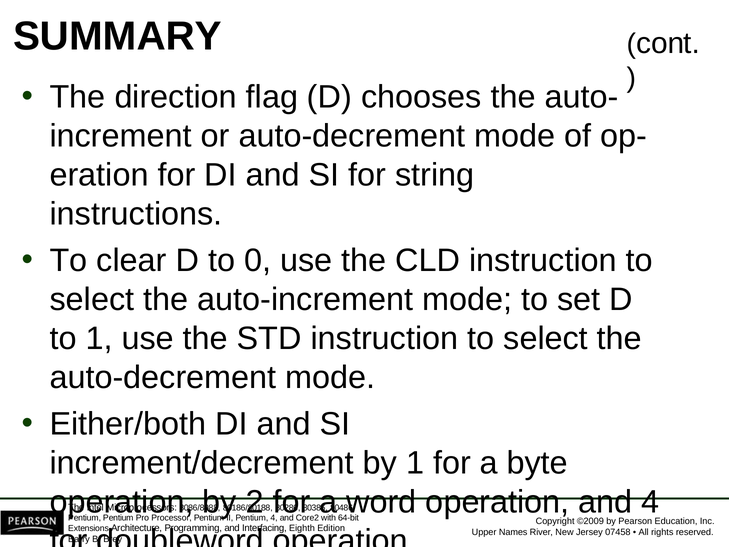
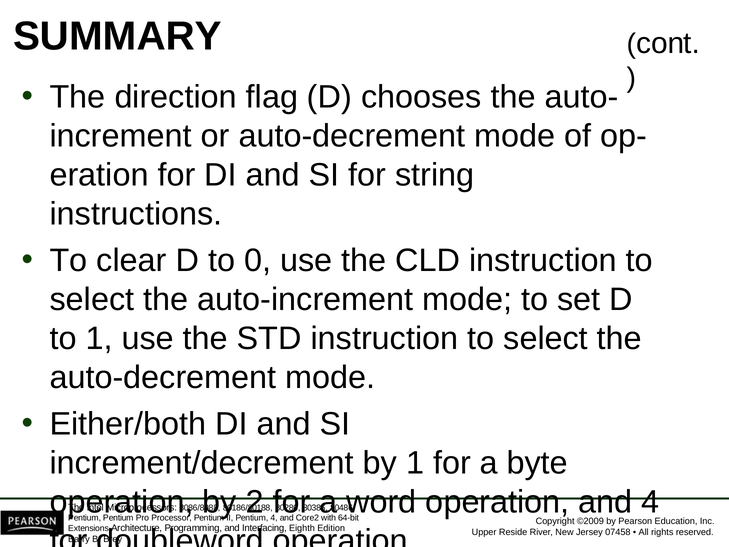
Names: Names -> Reside
